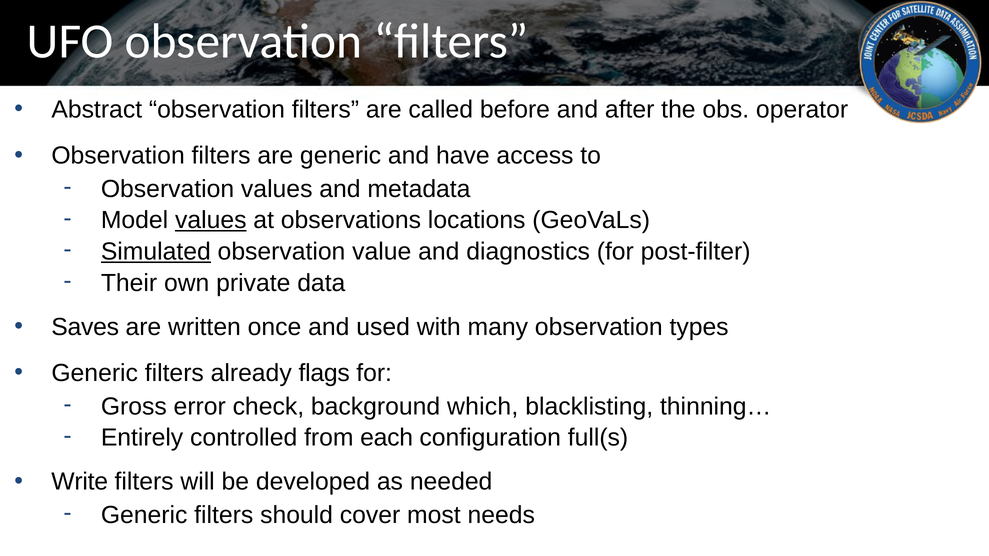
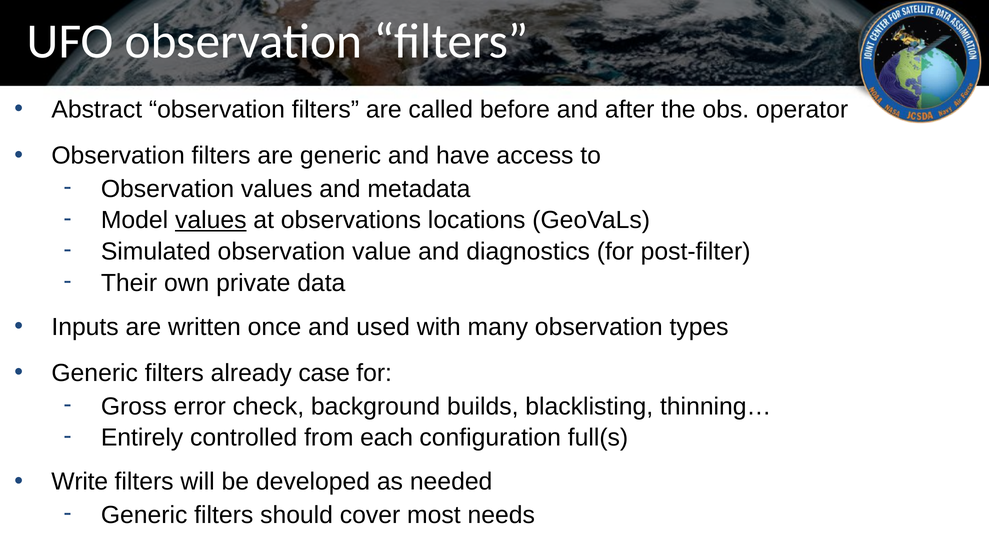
Simulated underline: present -> none
Saves: Saves -> Inputs
flags: flags -> case
which: which -> builds
